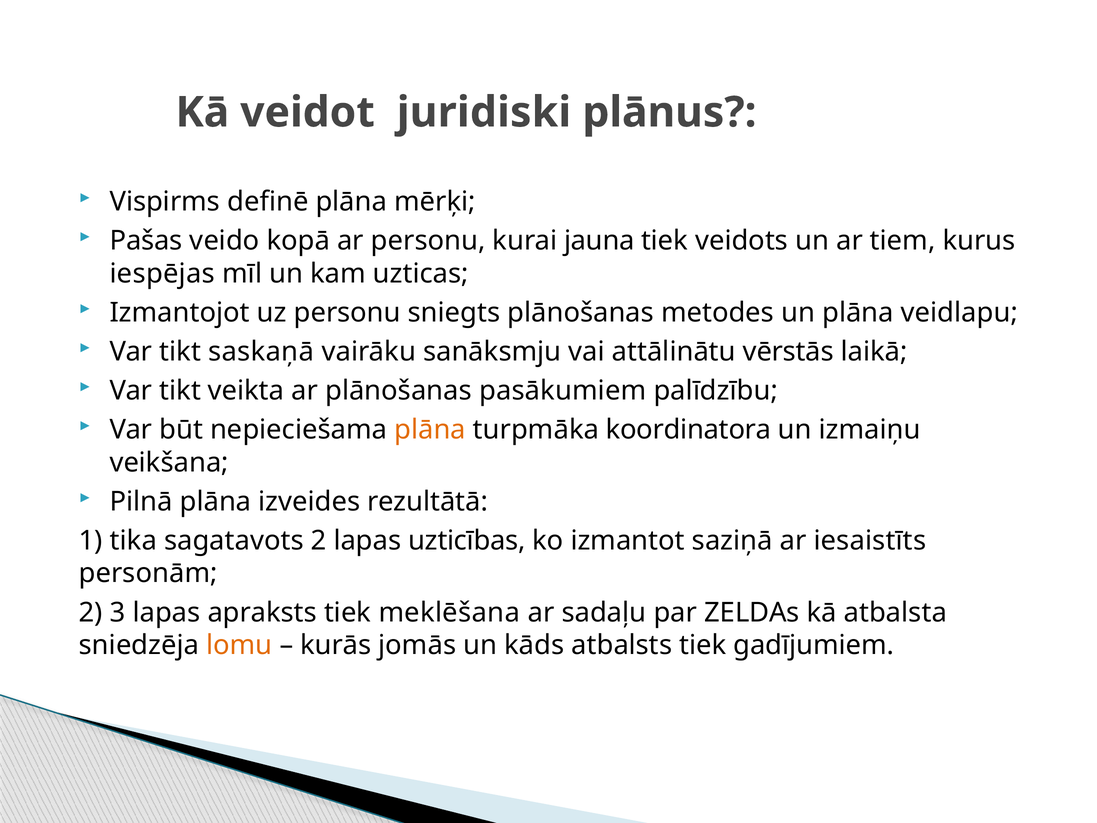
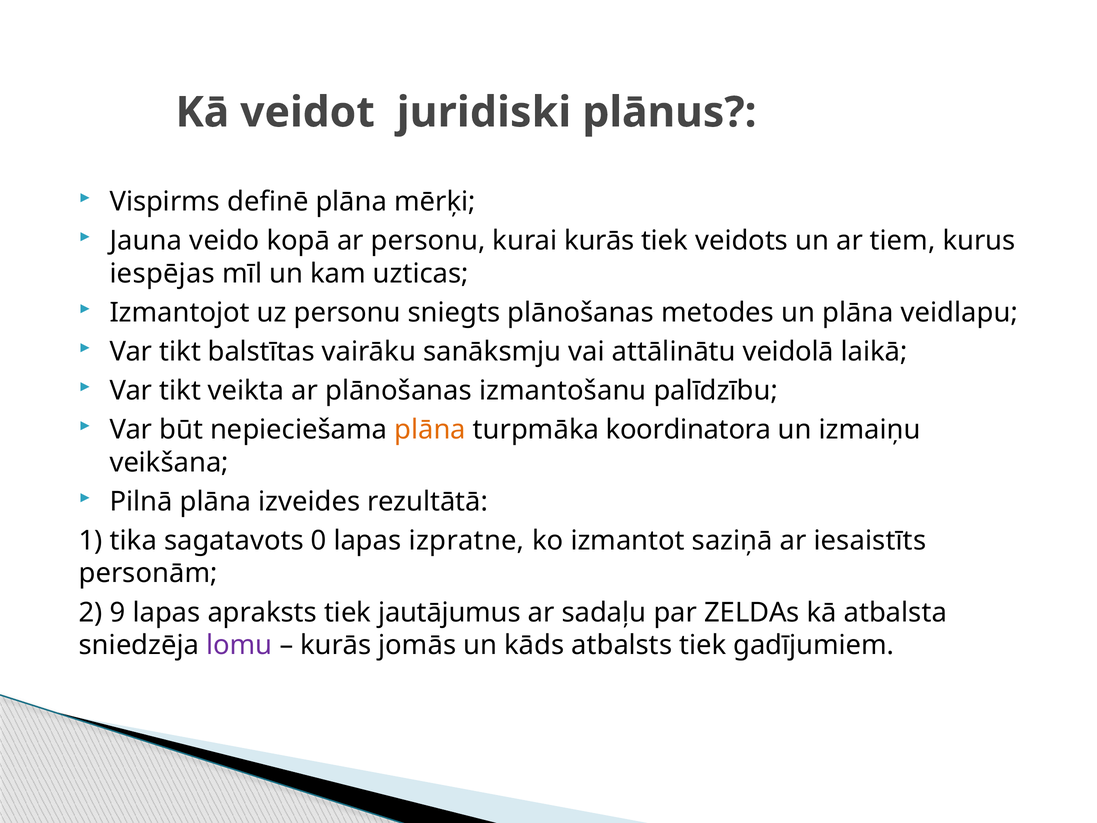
Pašas: Pašas -> Jauna
kurai jauna: jauna -> kurās
saskaņā: saskaņā -> balstītas
vērstās: vērstās -> veidolā
pasākumiem: pasākumiem -> izmantošanu
sagatavots 2: 2 -> 0
uzticības: uzticības -> izpratne
3: 3 -> 9
meklēšana: meklēšana -> jautājumus
lomu colour: orange -> purple
